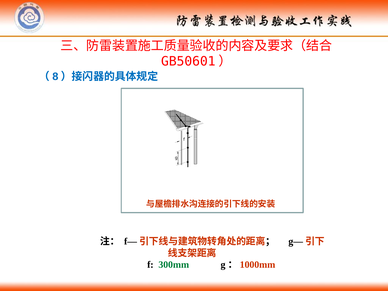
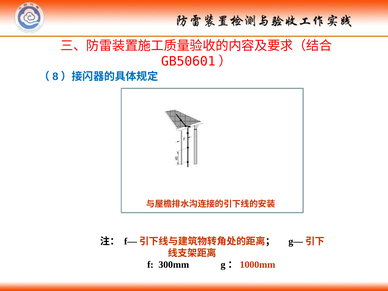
300mm colour: green -> black
